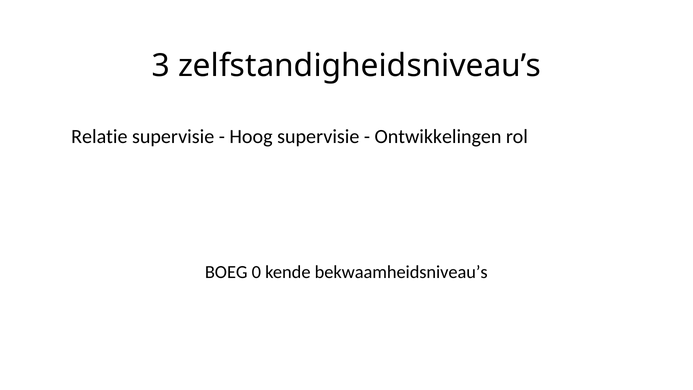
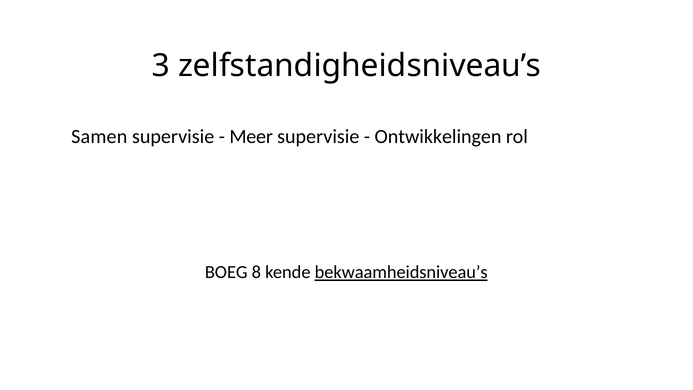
Relatie: Relatie -> Samen
Hoog: Hoog -> Meer
0: 0 -> 8
bekwaamheidsniveau’s underline: none -> present
